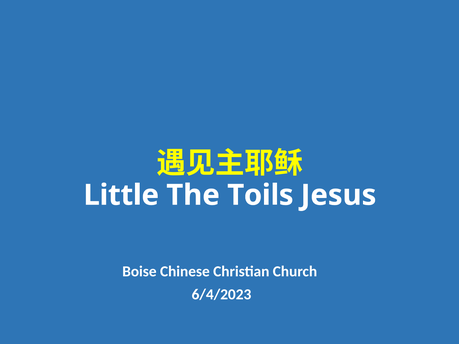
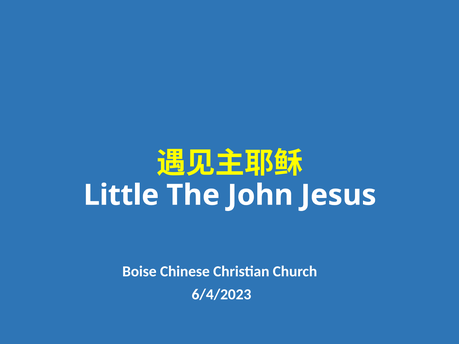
Toils: Toils -> John
